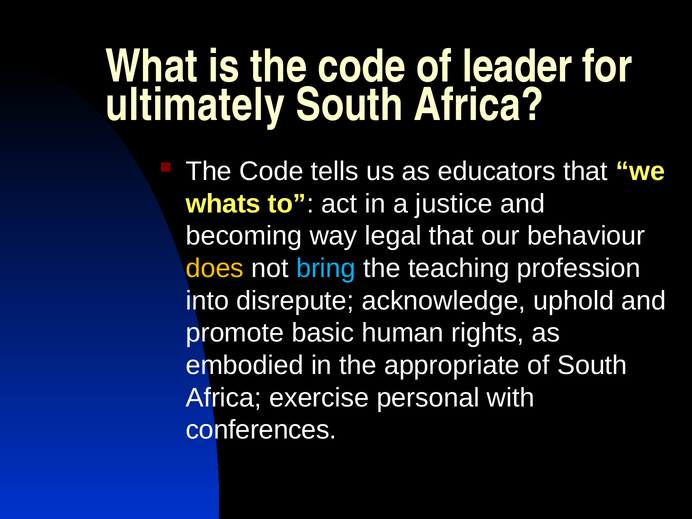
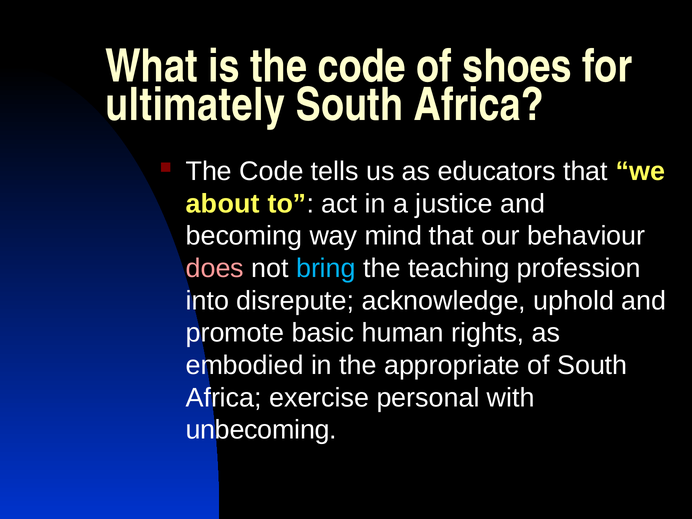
leader: leader -> shoes
whats: whats -> about
legal: legal -> mind
does colour: yellow -> pink
conferences: conferences -> unbecoming
